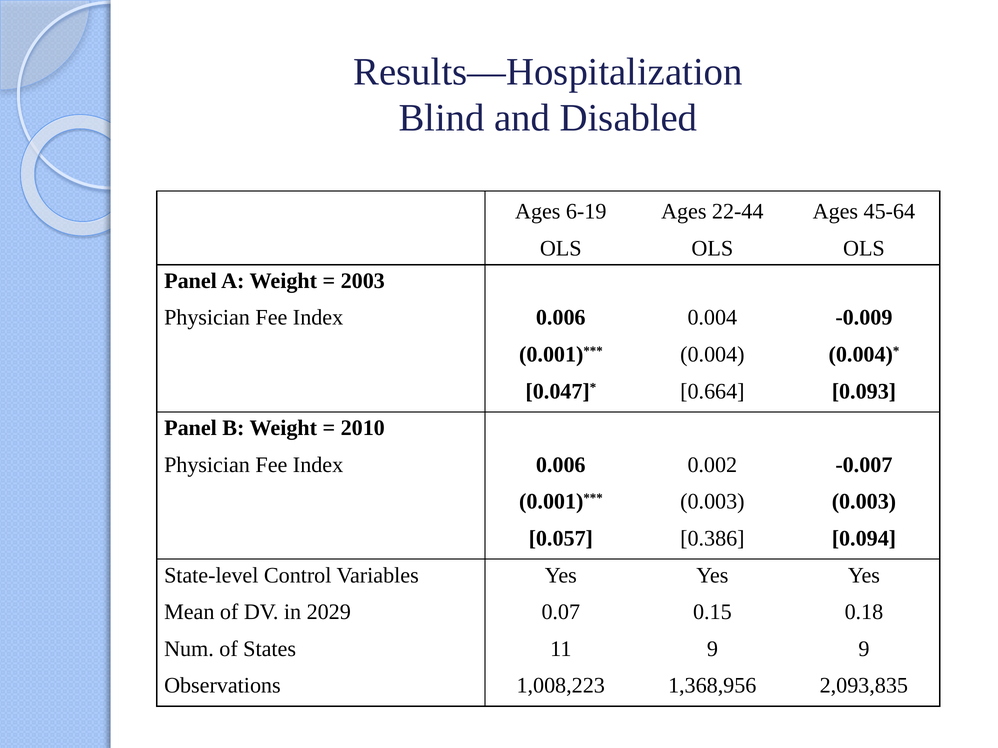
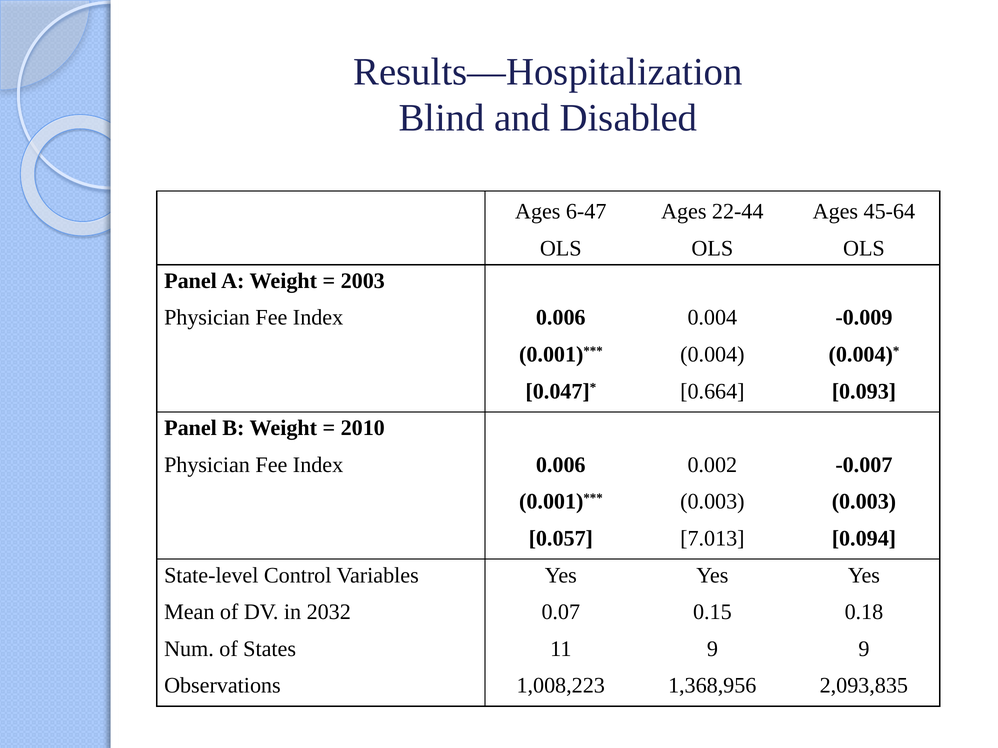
6-19: 6-19 -> 6-47
0.386: 0.386 -> 7.013
2029: 2029 -> 2032
